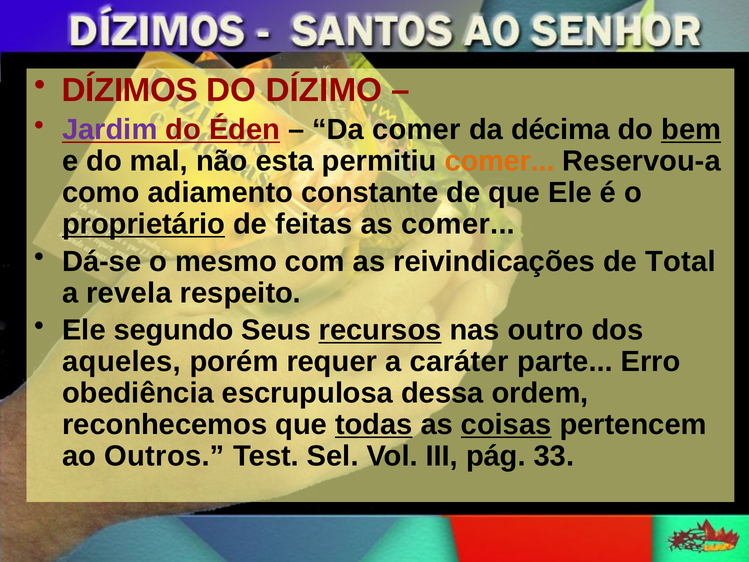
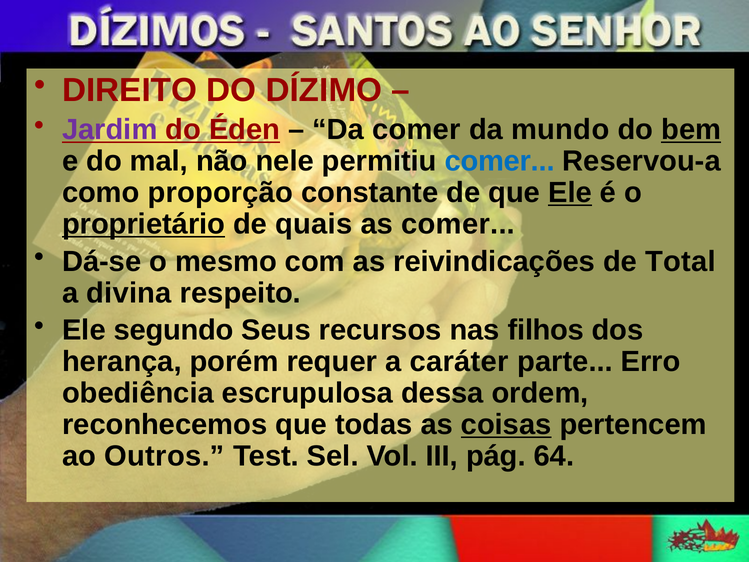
DÍZIMOS: DÍZIMOS -> DIREITO
décima: décima -> mundo
esta: esta -> nele
comer at (500, 161) colour: orange -> blue
adiamento: adiamento -> proporção
Ele at (570, 193) underline: none -> present
feitas: feitas -> quais
revela: revela -> divina
recursos underline: present -> none
outro: outro -> filhos
aqueles: aqueles -> herança
todas underline: present -> none
33: 33 -> 64
